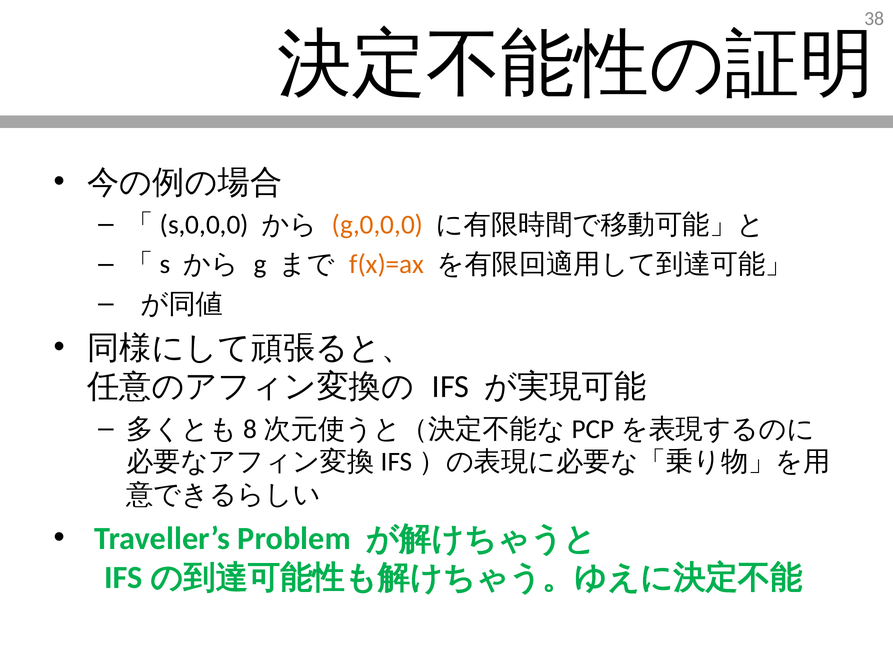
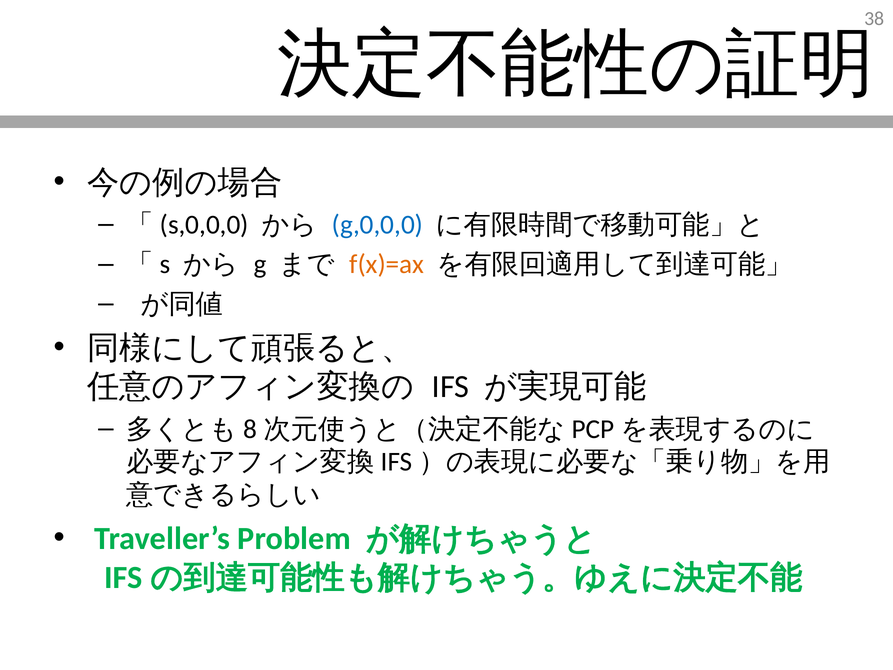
g,0,0,0 colour: orange -> blue
